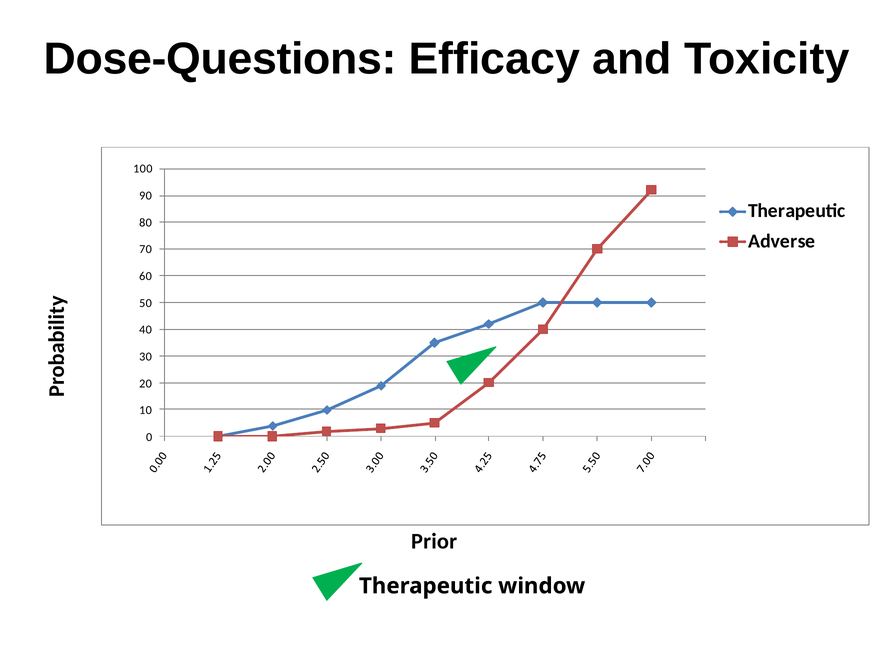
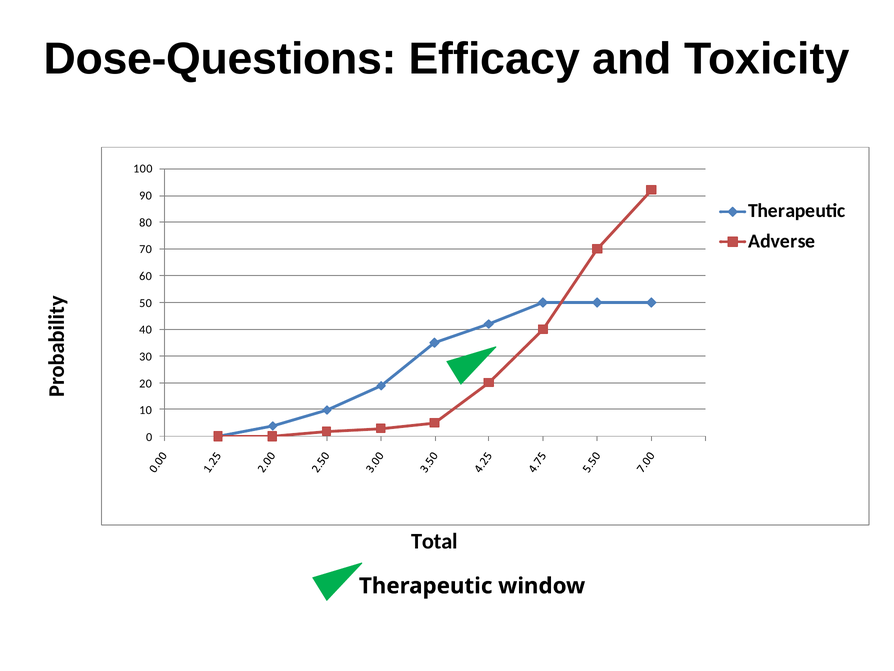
Prior: Prior -> Total
